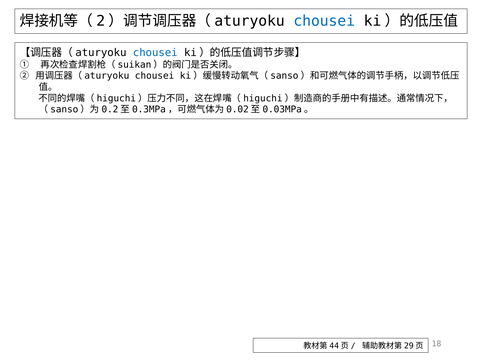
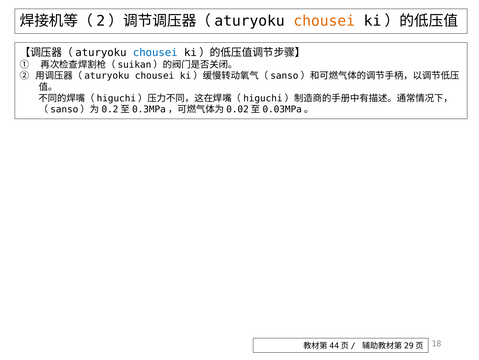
chousei at (324, 21) colour: blue -> orange
